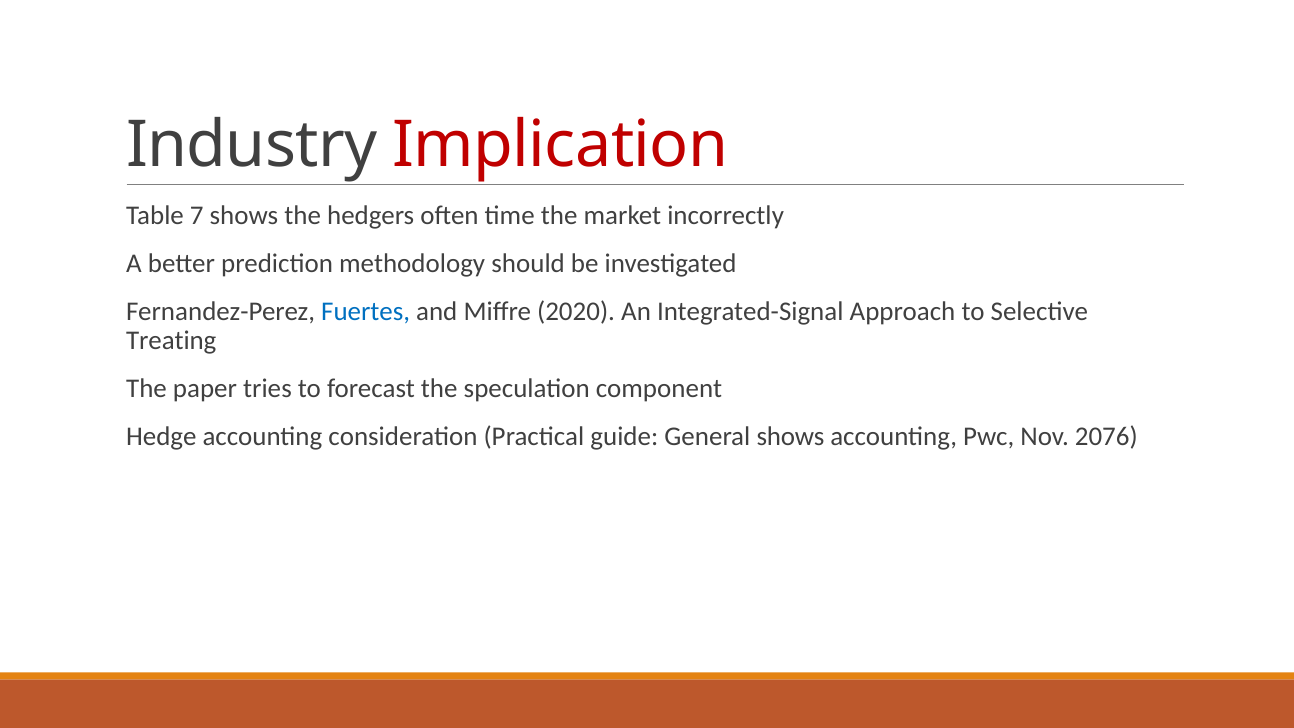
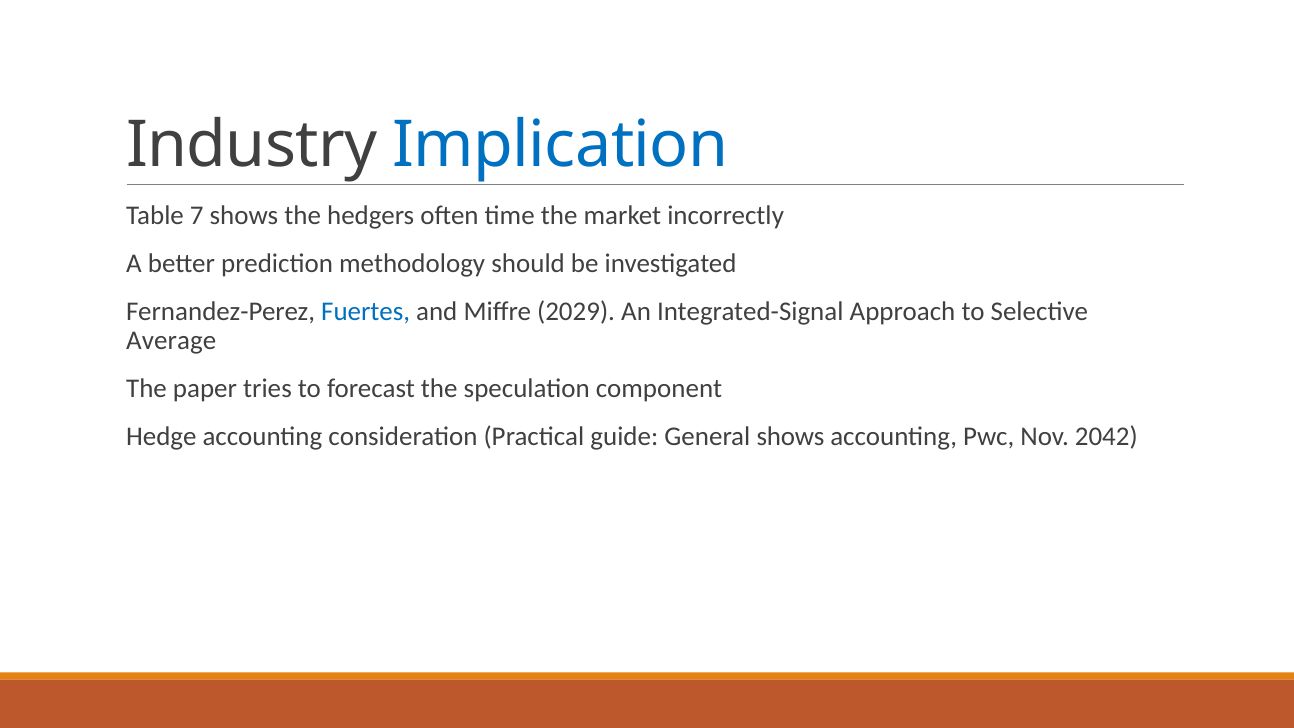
Implication colour: red -> blue
2020: 2020 -> 2029
Treating: Treating -> Average
2076: 2076 -> 2042
